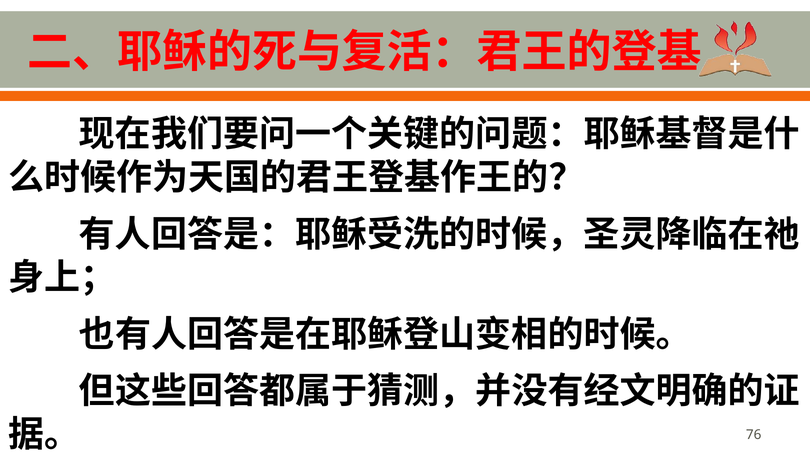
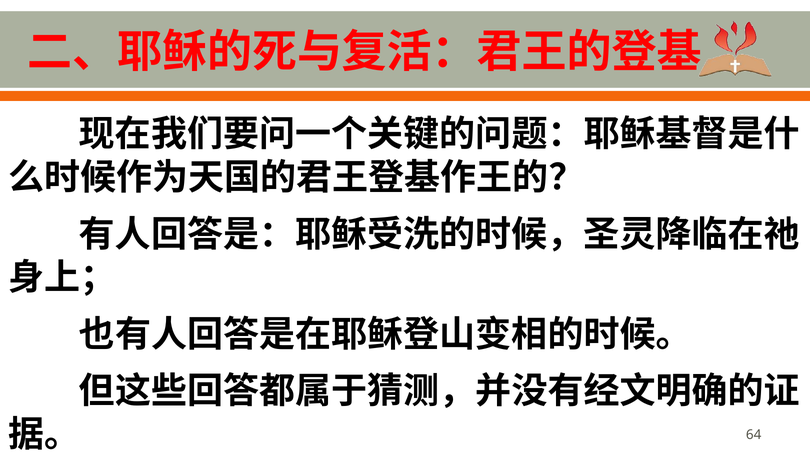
76: 76 -> 64
